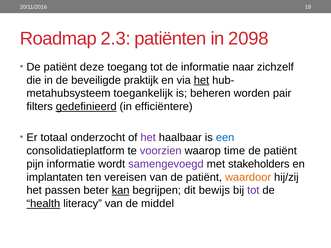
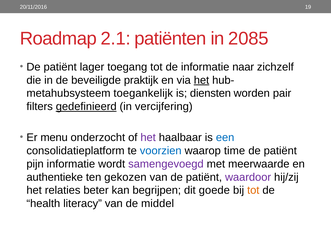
2.3: 2.3 -> 2.1
2098: 2098 -> 2085
deze: deze -> lager
beheren: beheren -> diensten
efficiëntere: efficiëntere -> vercijfering
totaal: totaal -> menu
voorzien colour: purple -> blue
stakeholders: stakeholders -> meerwaarde
implantaten: implantaten -> authentieke
vereisen: vereisen -> gekozen
waardoor colour: orange -> purple
passen: passen -> relaties
kan underline: present -> none
bewijs: bewijs -> goede
tot at (253, 191) colour: purple -> orange
health underline: present -> none
